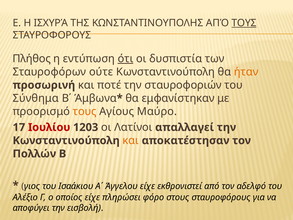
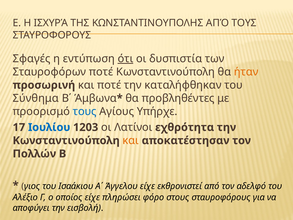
ΤΟΥΣ at (244, 23) underline: present -> none
Πλήθος: Πλήθος -> Σφαγές
Σταυροφόρων ούτε: ούτε -> ποτέ
σταυροφοριών: σταυροφοριών -> καταλήφθηκαν
εμφανίστηκαν: εμφανίστηκαν -> προβληθέντες
τους at (85, 111) colour: orange -> blue
Μαύρο: Μαύρο -> Υπήρχε
Ιουλίου colour: red -> blue
απαλλαγεί: απαλλαγεί -> εχθρότητα
